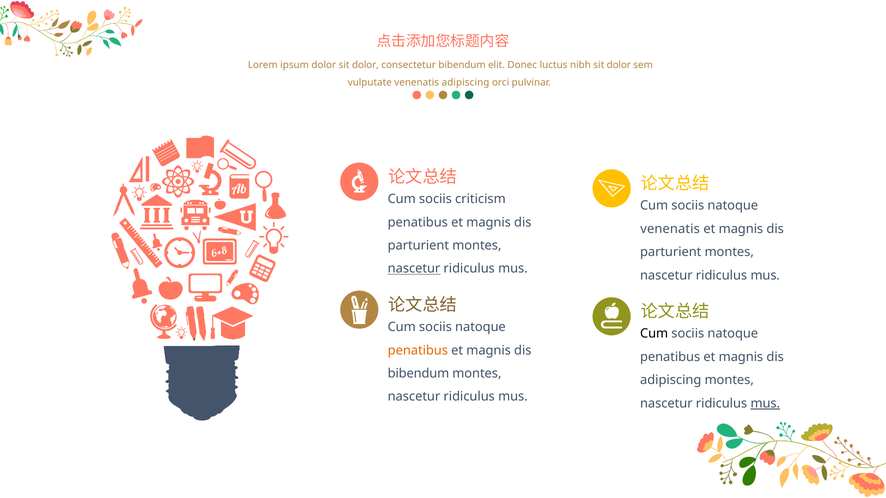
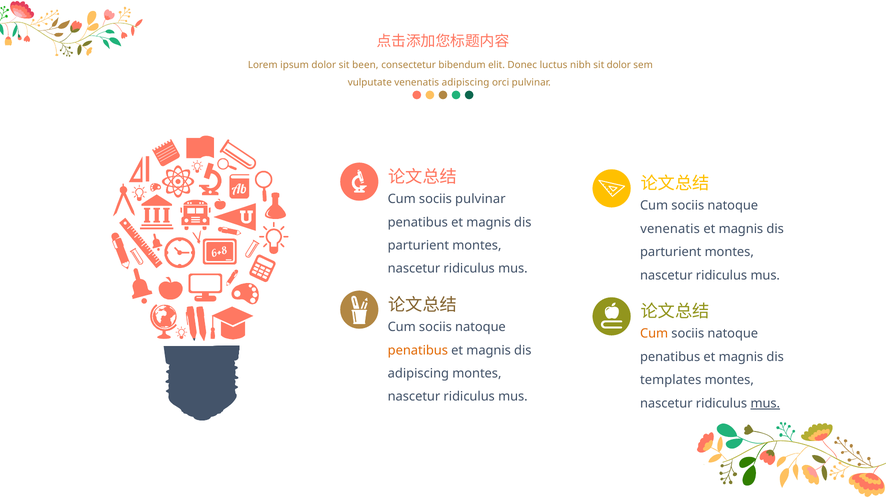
dolor sit dolor: dolor -> been
sociis criticism: criticism -> pulvinar
nascetur at (414, 269) underline: present -> none
Cum at (654, 334) colour: black -> orange
bibendum at (418, 374): bibendum -> adipiscing
adipiscing at (671, 380): adipiscing -> templates
